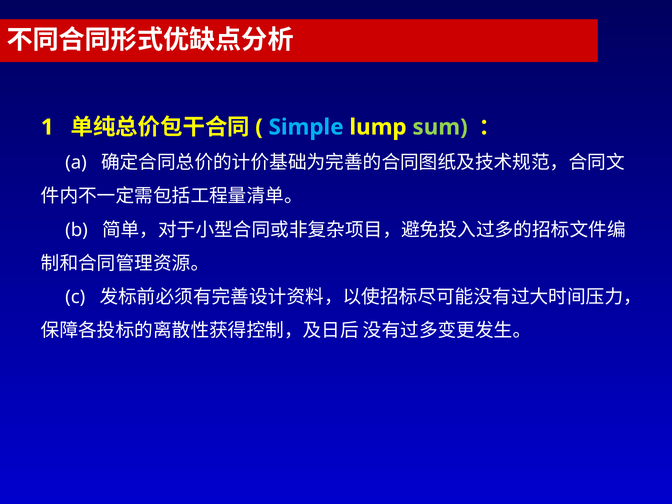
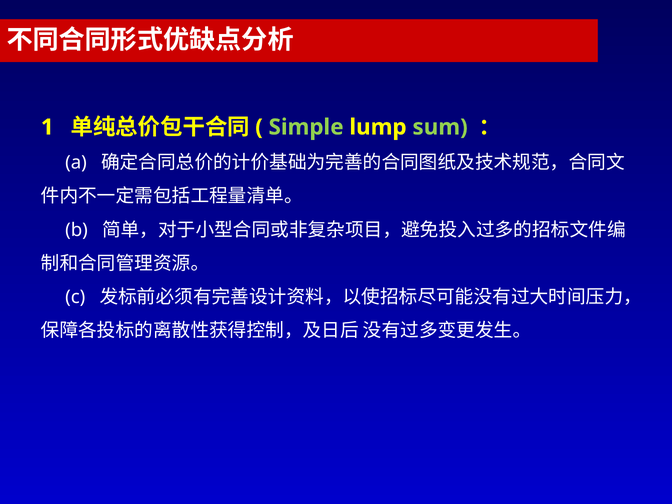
Simple colour: light blue -> light green
